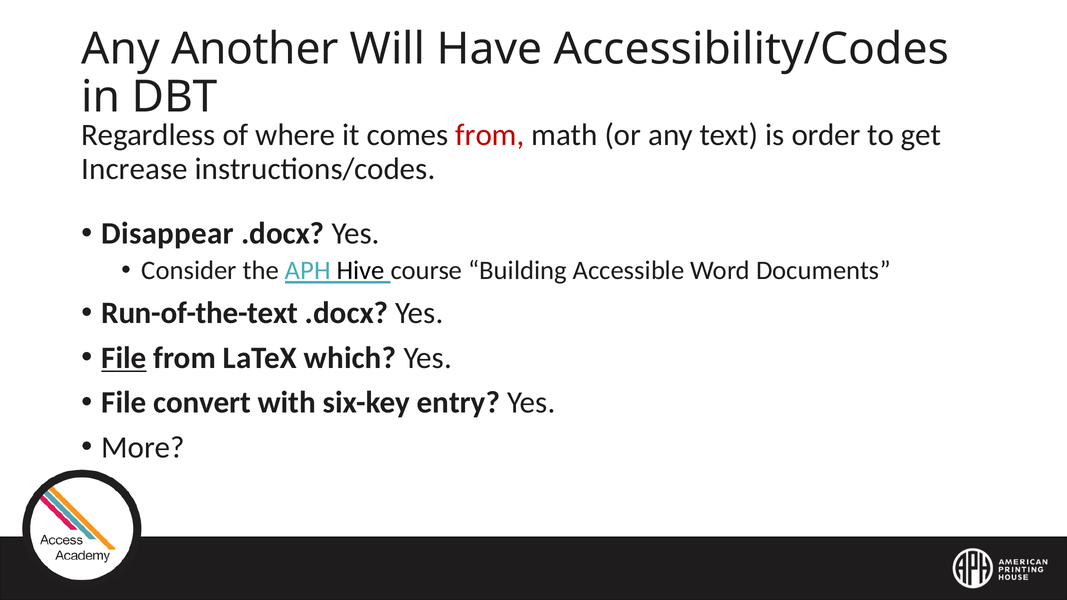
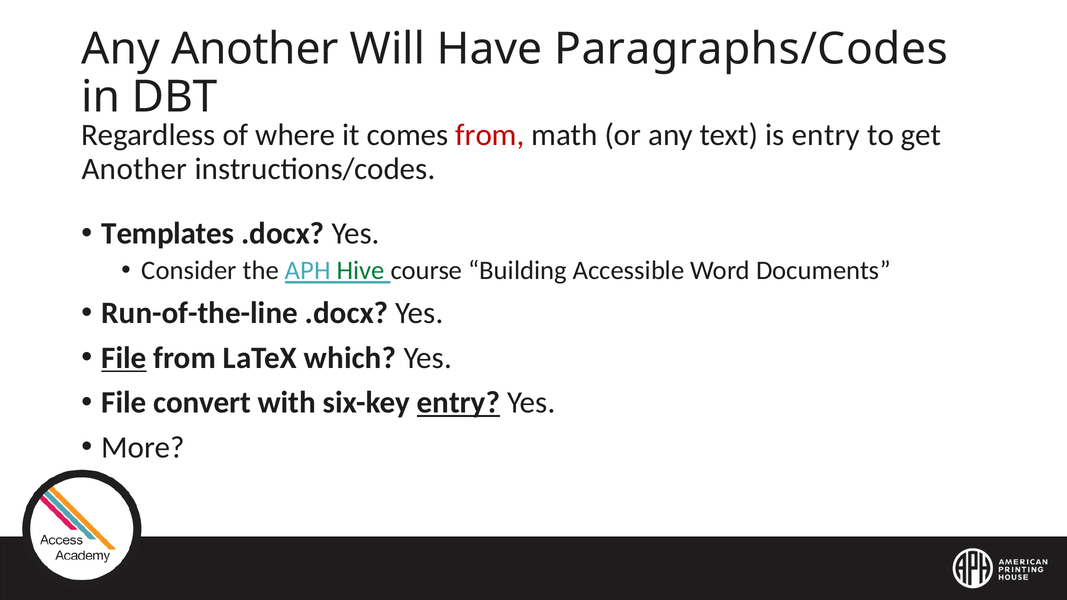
Accessibility/Codes: Accessibility/Codes -> Paragraphs/Codes
is order: order -> entry
Increase at (135, 169): Increase -> Another
Disappear: Disappear -> Templates
Hive colour: black -> green
Run-of-the-text: Run-of-the-text -> Run-of-the-line
entry at (458, 403) underline: none -> present
